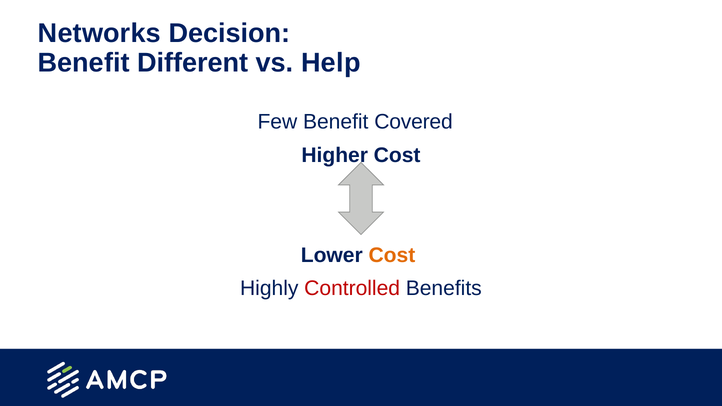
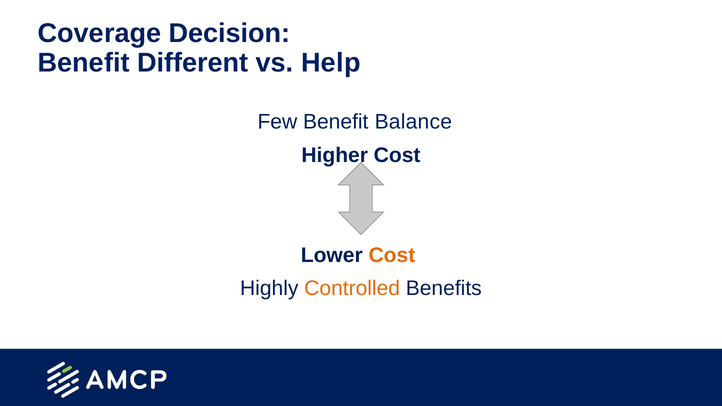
Networks: Networks -> Coverage
Covered: Covered -> Balance
Controlled colour: red -> orange
